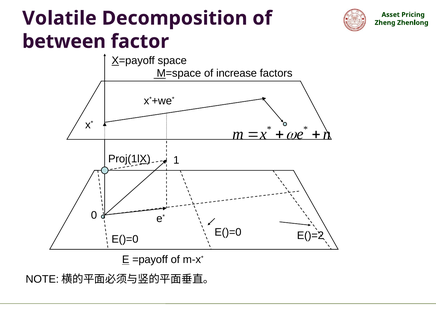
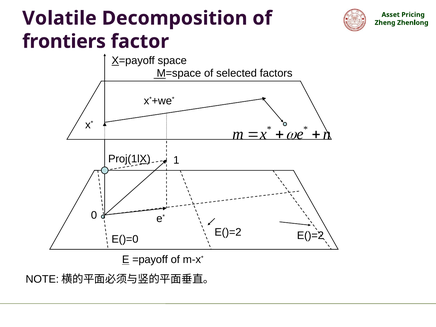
between: between -> frontiers
increase: increase -> selected
E()=0 at (228, 232): E()=0 -> E()=2
